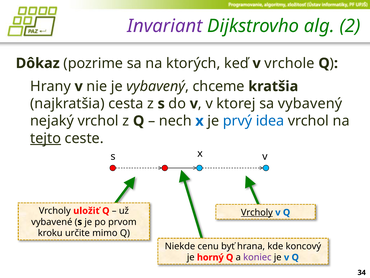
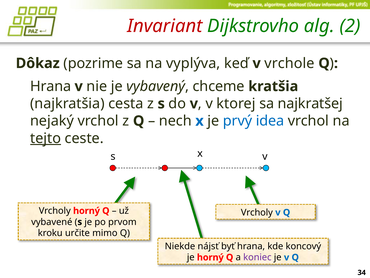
Invariant colour: purple -> red
ktorých: ktorých -> vyplýva
Hrany at (51, 86): Hrany -> Hrana
sa vybavený: vybavený -> najkratšej
Vrcholy uložiť: uložiť -> horný
Vrcholy at (257, 212) underline: present -> none
cenu: cenu -> nájsť
